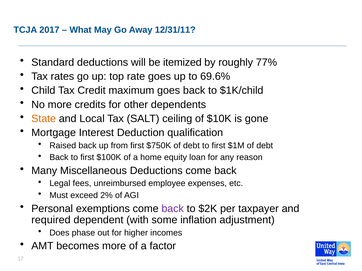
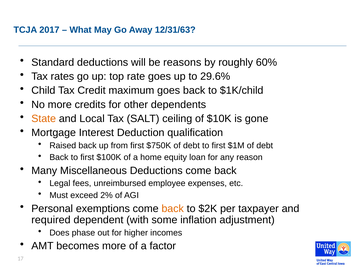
12/31/11: 12/31/11 -> 12/31/63
itemized: itemized -> reasons
77%: 77% -> 60%
69.6%: 69.6% -> 29.6%
back at (173, 209) colour: purple -> orange
